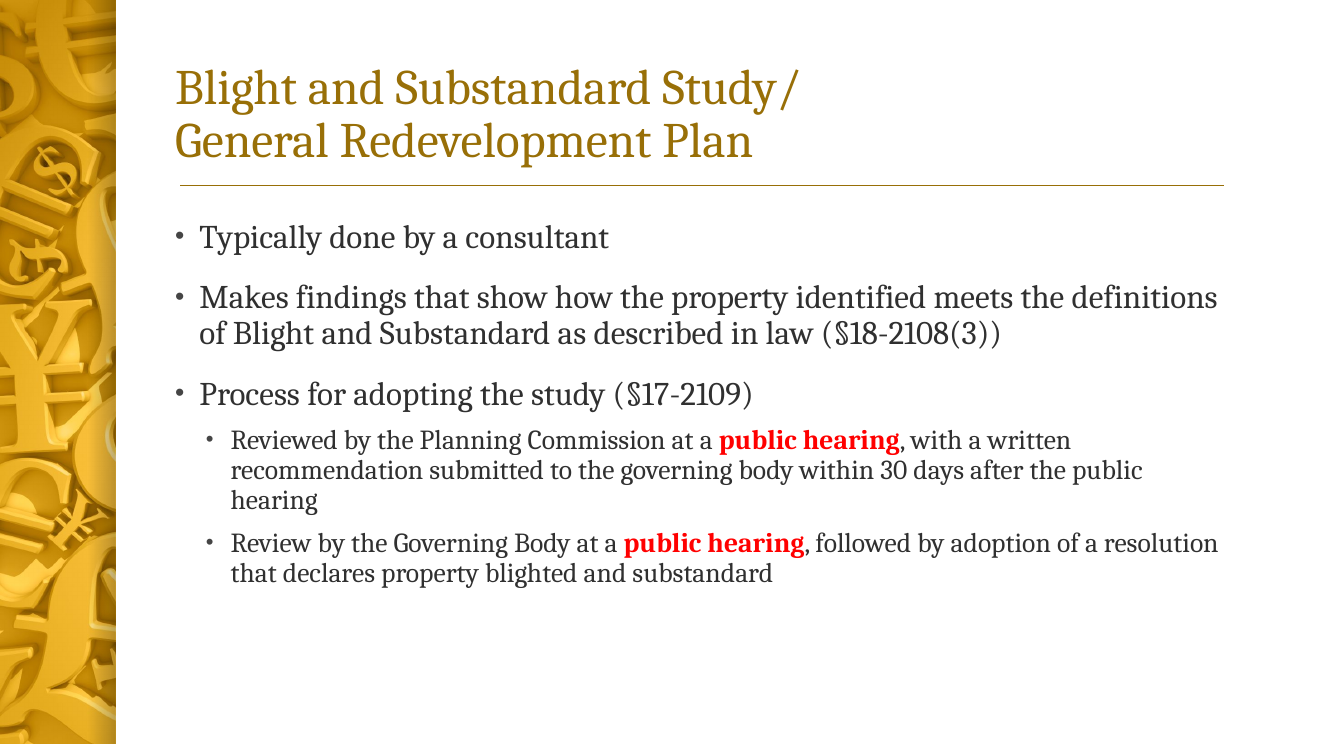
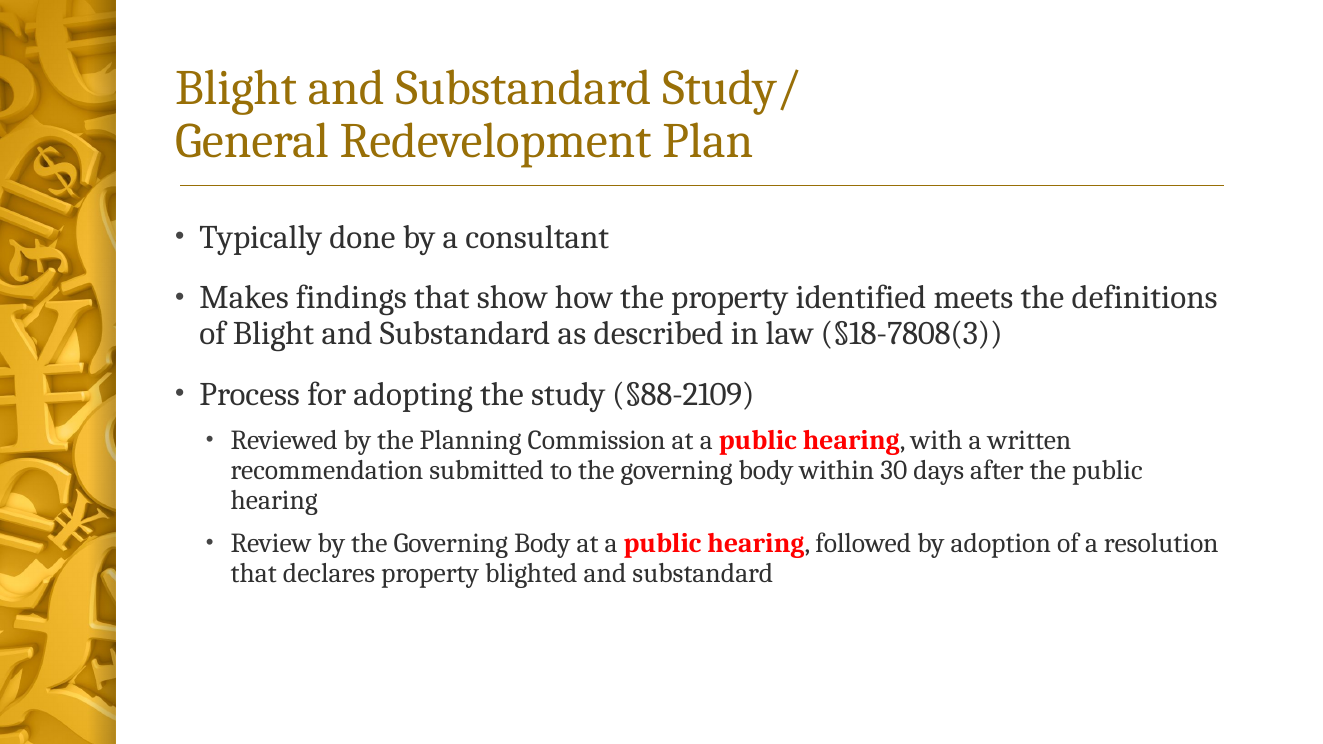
§18-2108(3: §18-2108(3 -> §18-7808(3
§17-2109: §17-2109 -> §88-2109
